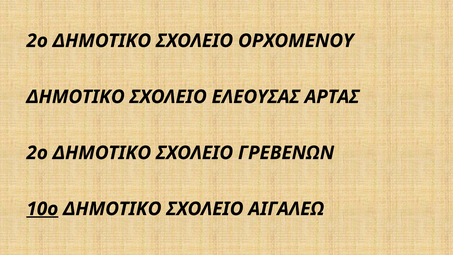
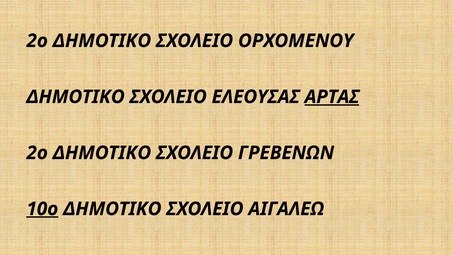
ΑΡΤΑΣ underline: none -> present
